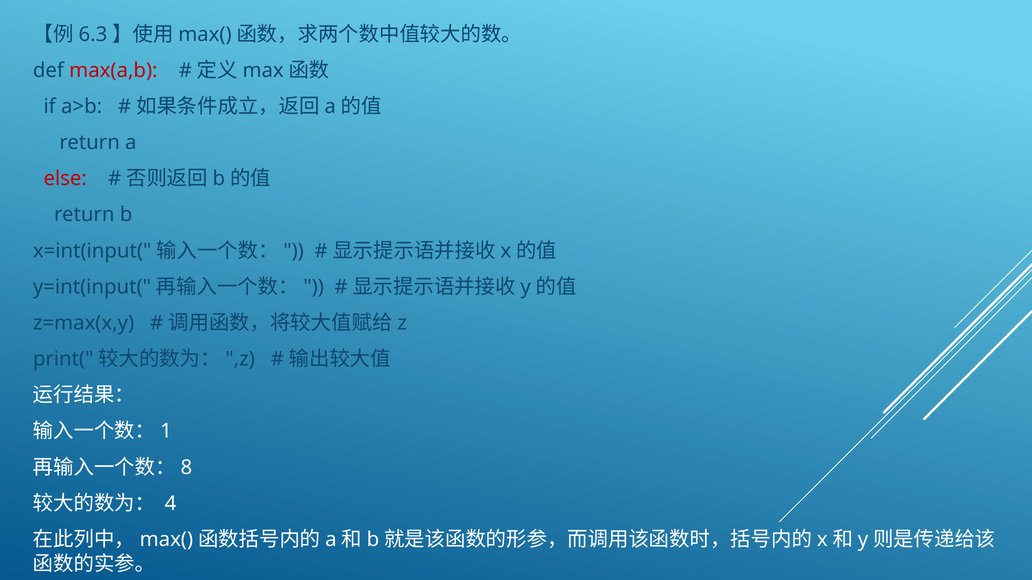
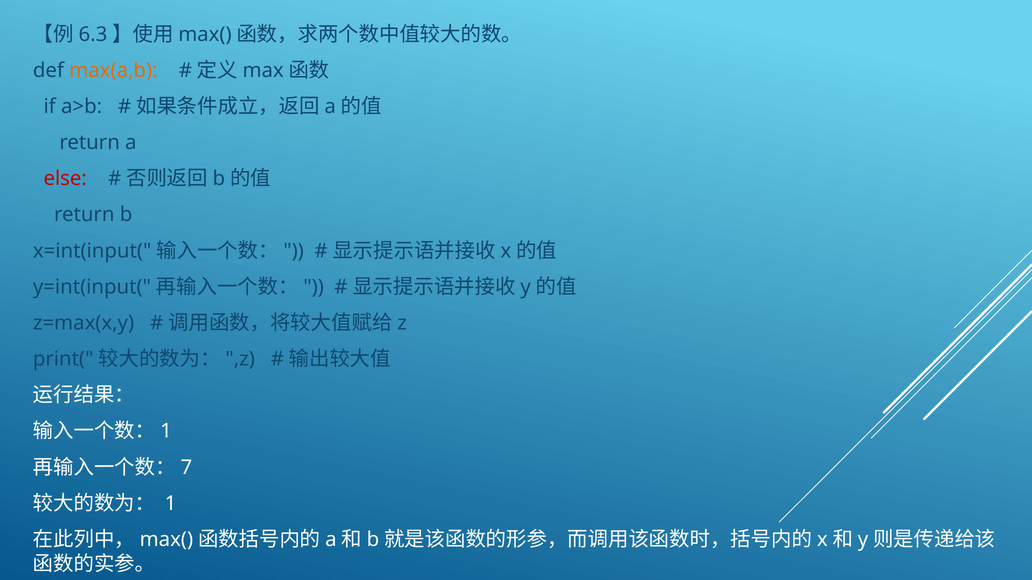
max(a,b colour: red -> orange
8: 8 -> 7
4 at (170, 504): 4 -> 1
